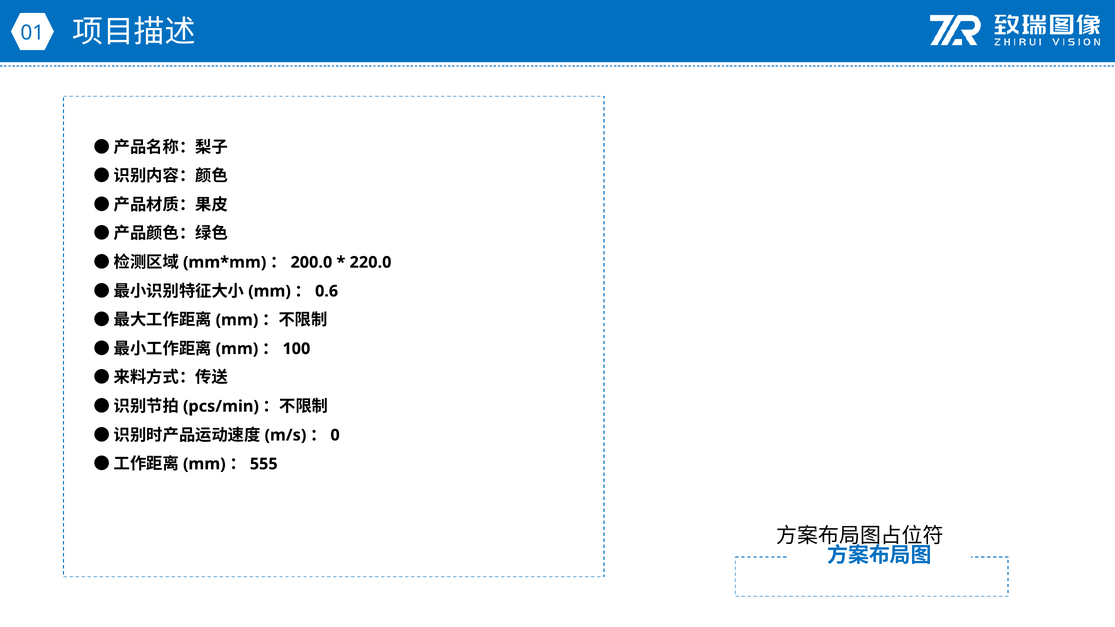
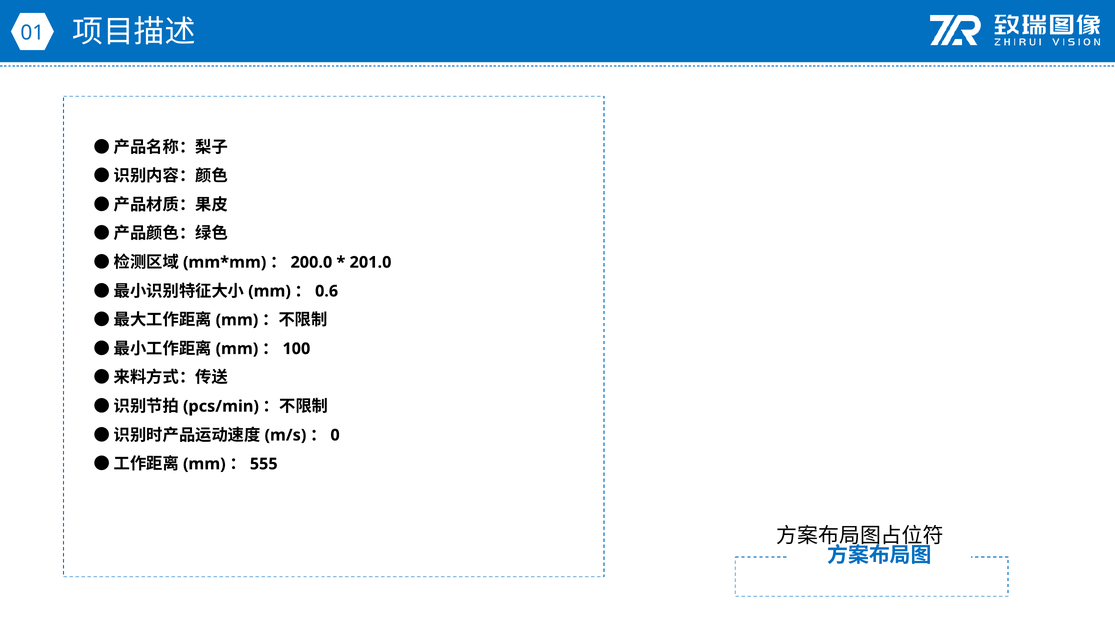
220.0: 220.0 -> 201.0
